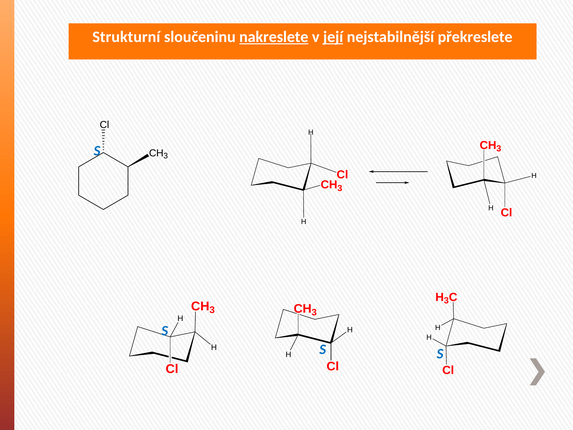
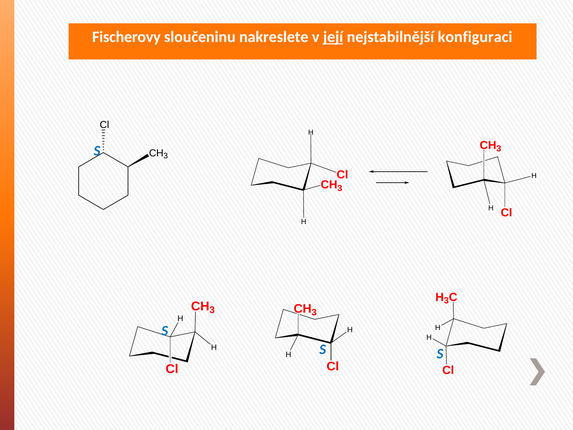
Strukturní: Strukturní -> Fischerovy
nakreslete underline: present -> none
překreslete: překreslete -> konfiguraci
